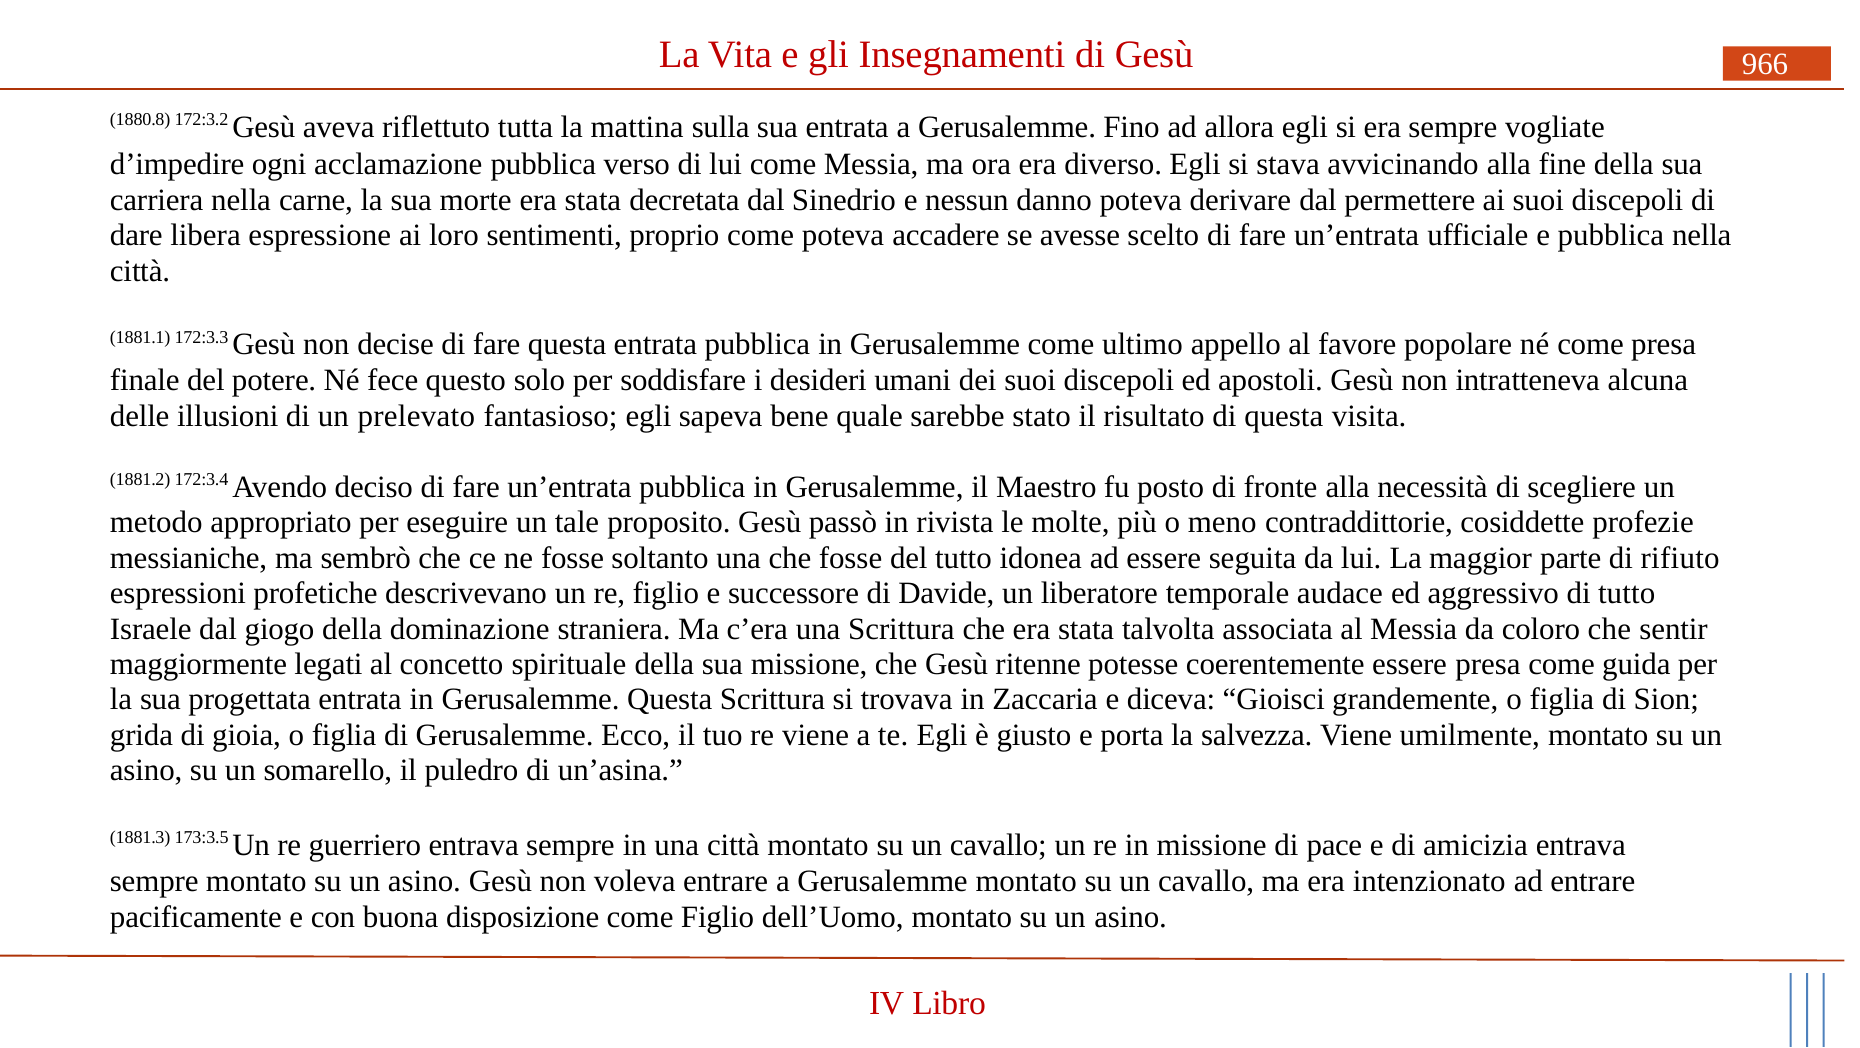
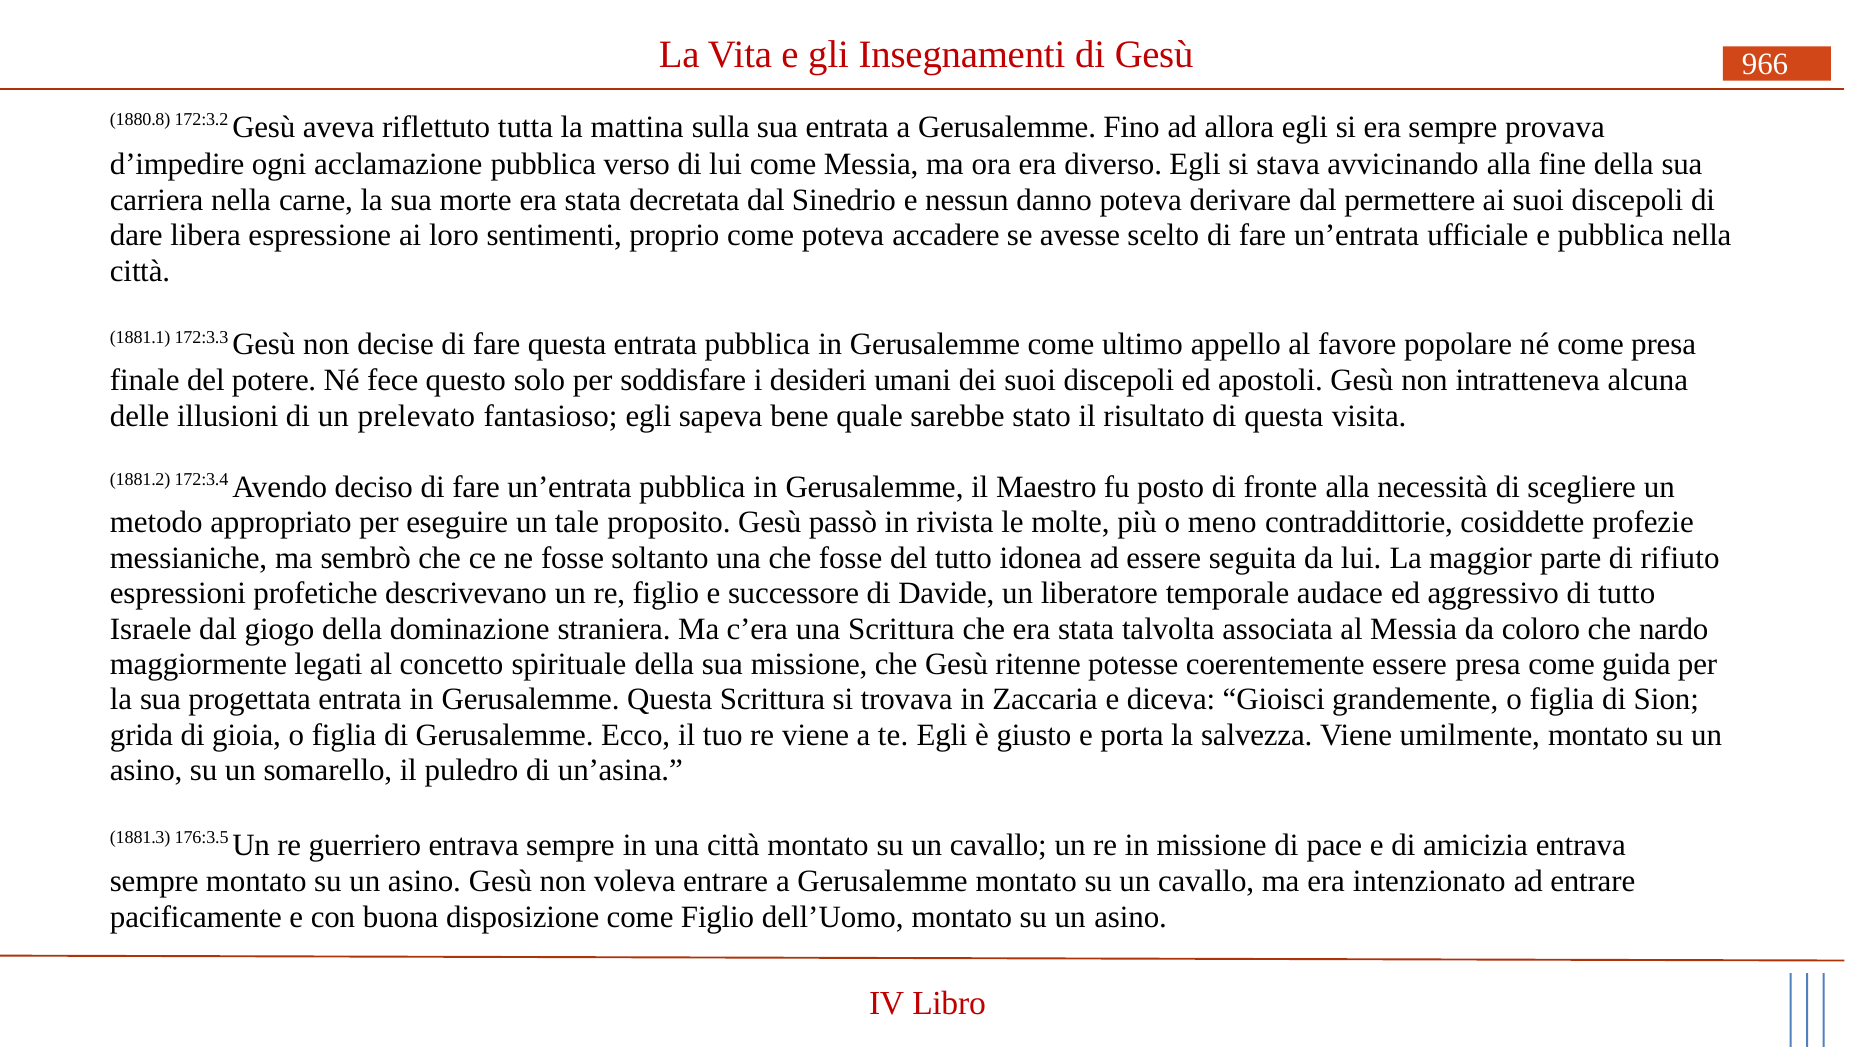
vogliate: vogliate -> provava
sentir: sentir -> nardo
173:3.5: 173:3.5 -> 176:3.5
